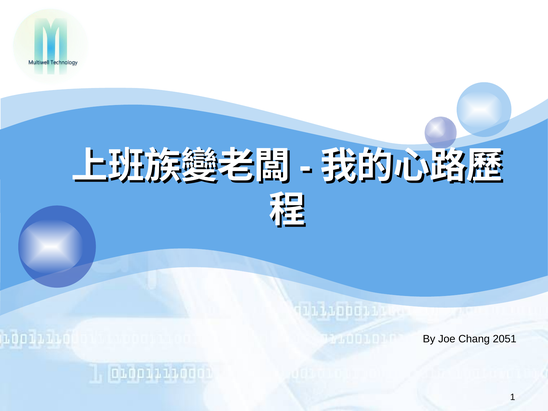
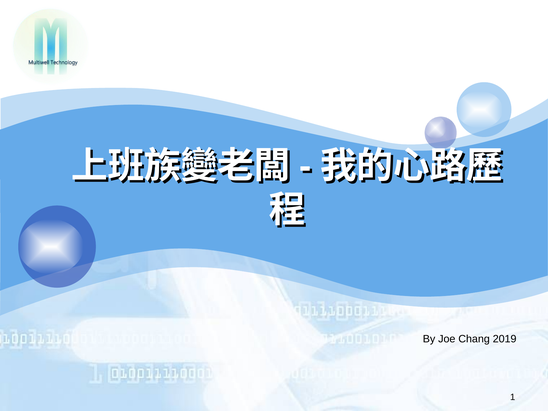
2051: 2051 -> 2019
